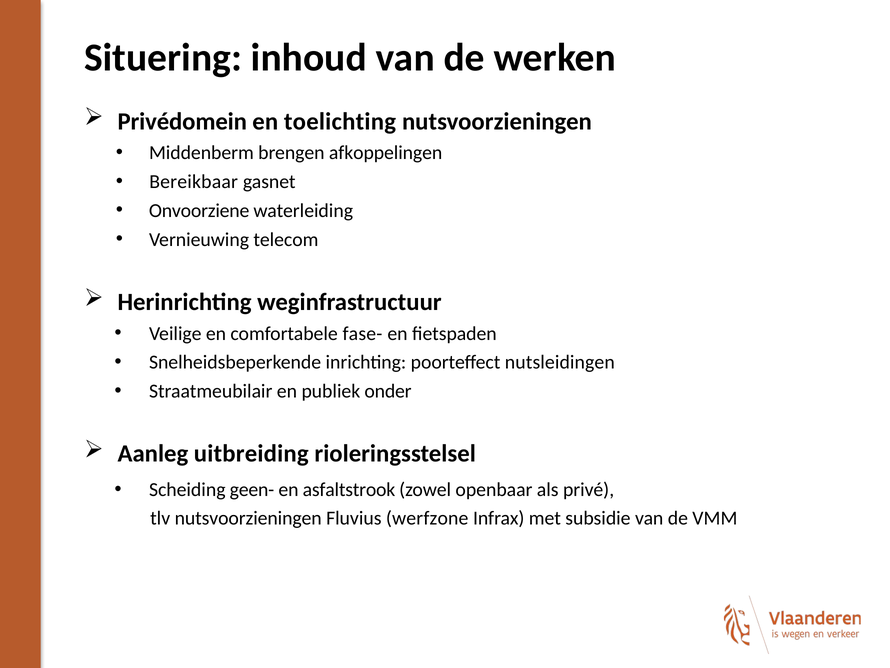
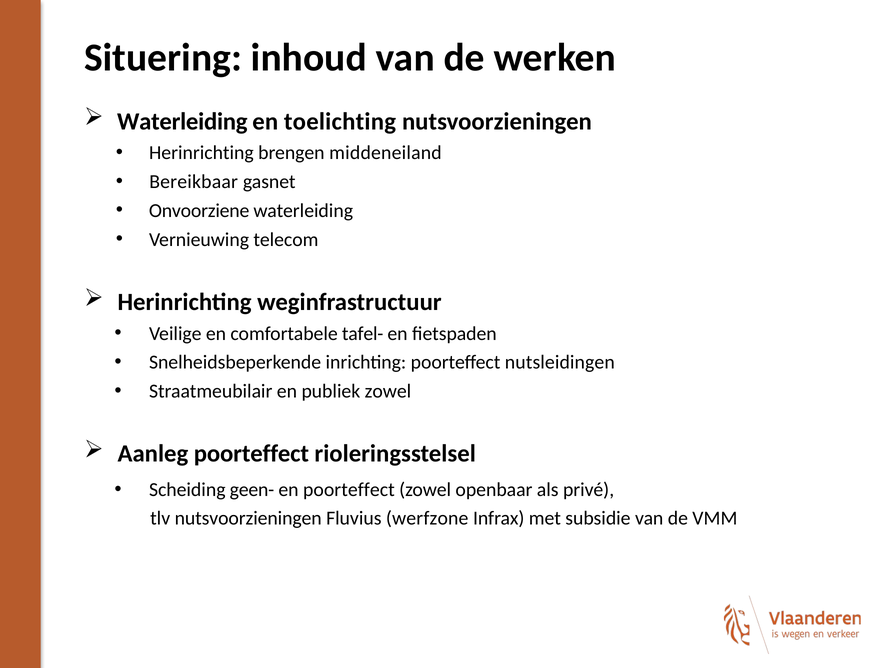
Privédomein at (182, 121): Privédomein -> Waterleiding
Middenberm at (201, 153): Middenberm -> Herinrichting
afkoppelingen: afkoppelingen -> middeneiland
fase-: fase- -> tafel-
publiek onder: onder -> zowel
Aanleg uitbreiding: uitbreiding -> poorteffect
en asfaltstrook: asfaltstrook -> poorteffect
